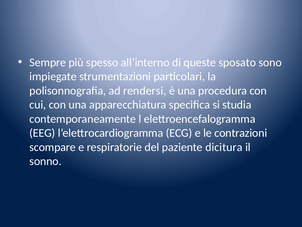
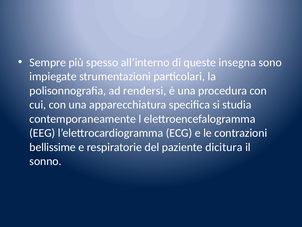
sposato: sposato -> insegna
scompare: scompare -> bellissime
